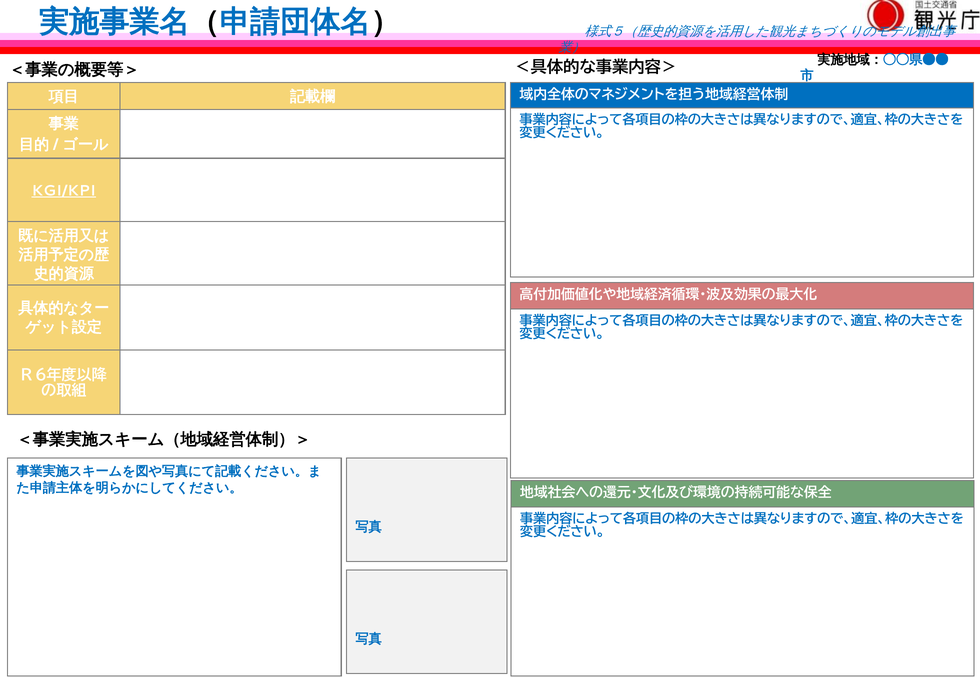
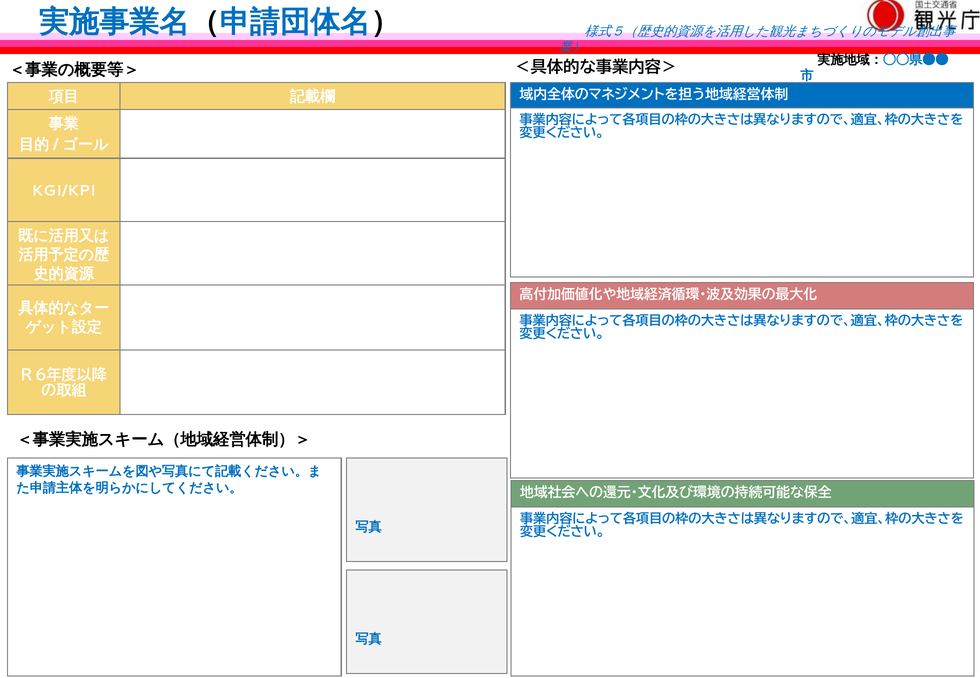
KGI/KPI underline: present -> none
